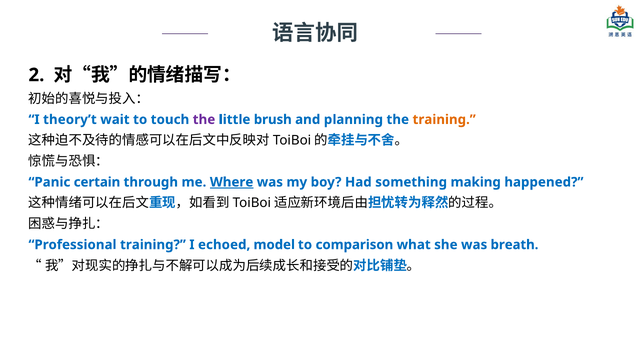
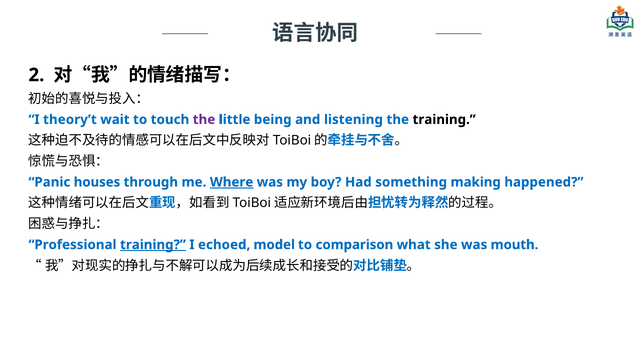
brush: brush -> being
planning: planning -> listening
training at (444, 120) colour: orange -> black
certain: certain -> houses
training at (153, 245) underline: none -> present
breath: breath -> mouth
